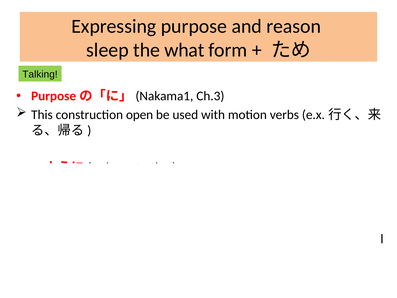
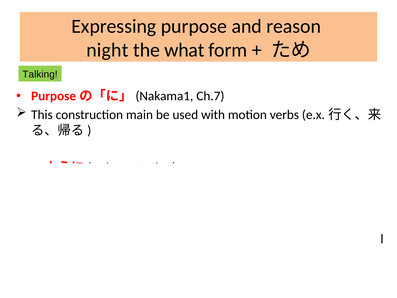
sleep: sleep -> night
Ch.3: Ch.3 -> Ch.7
open: open -> main
